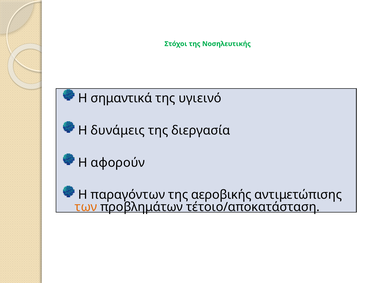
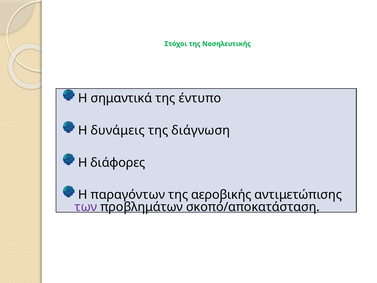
υγιεινό: υγιεινό -> έντυπο
διεργασία: διεργασία -> διάγνωση
αφορούν: αφορούν -> διάφορες
των colour: orange -> purple
τέτοιο/αποκατάσταση: τέτοιο/αποκατάσταση -> σκοπό/αποκατάσταση
